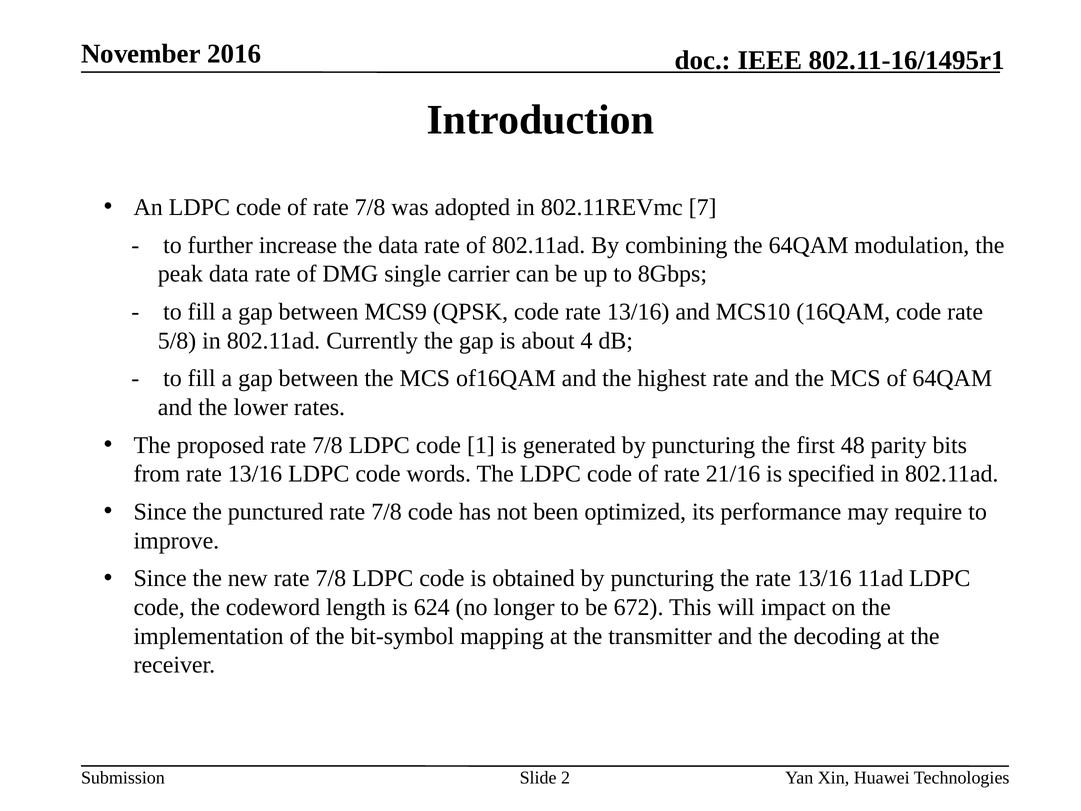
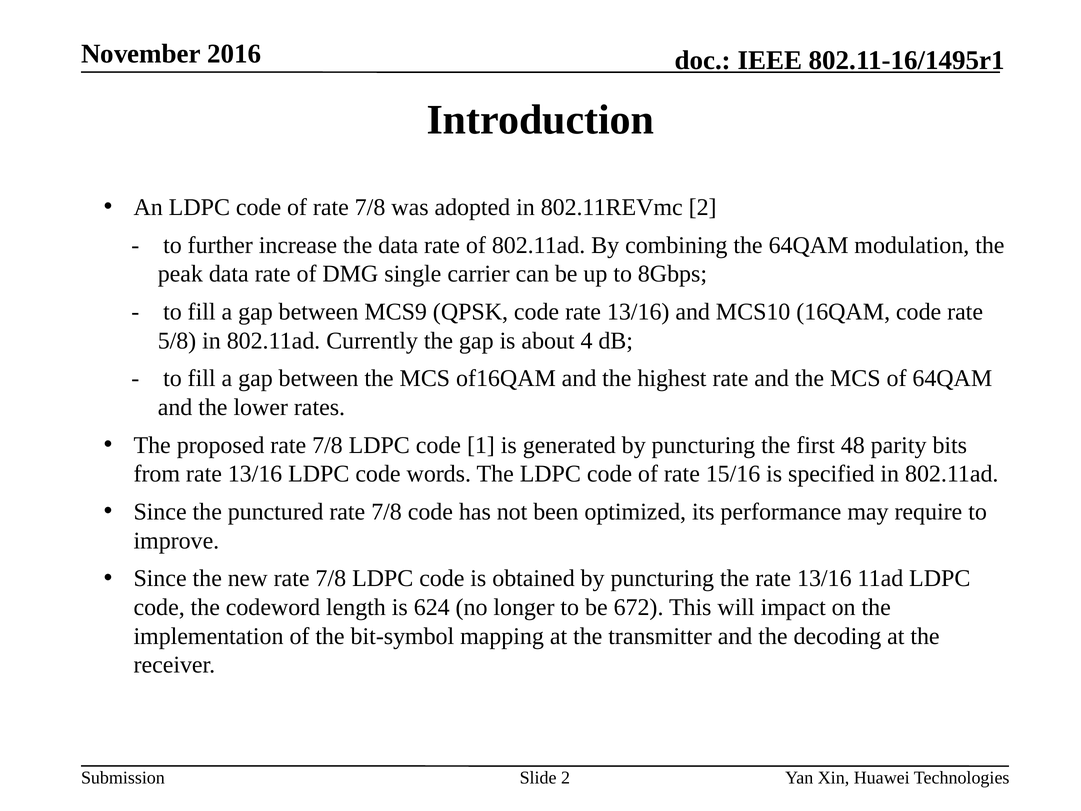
802.11REVmc 7: 7 -> 2
21/16: 21/16 -> 15/16
